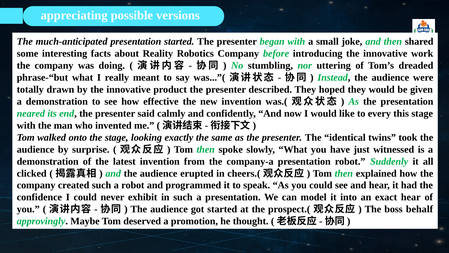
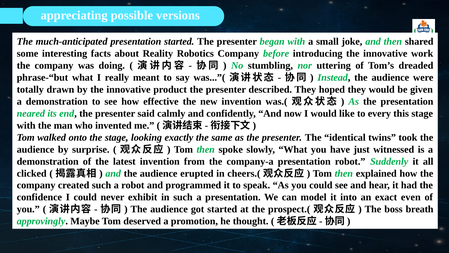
exact hear: hear -> even
behalf: behalf -> breath
